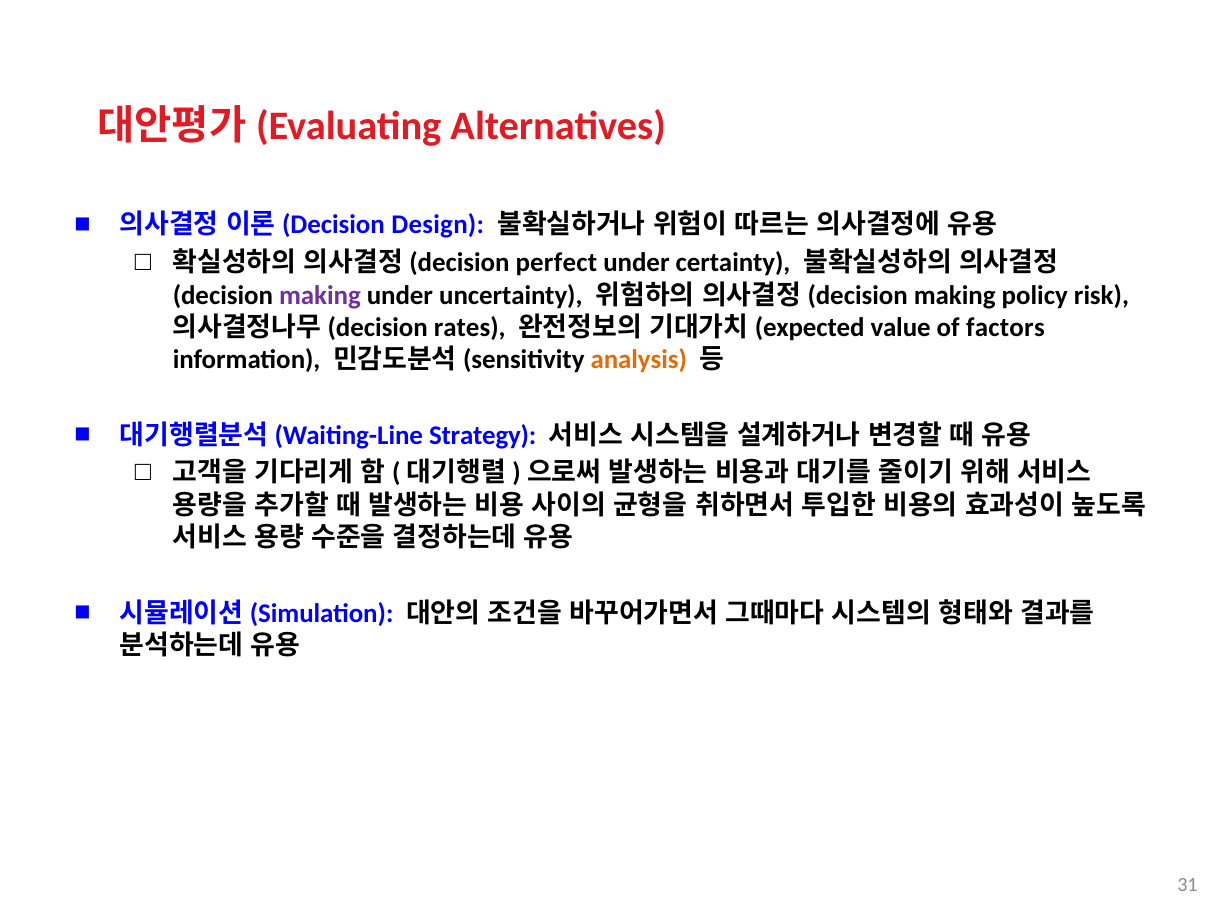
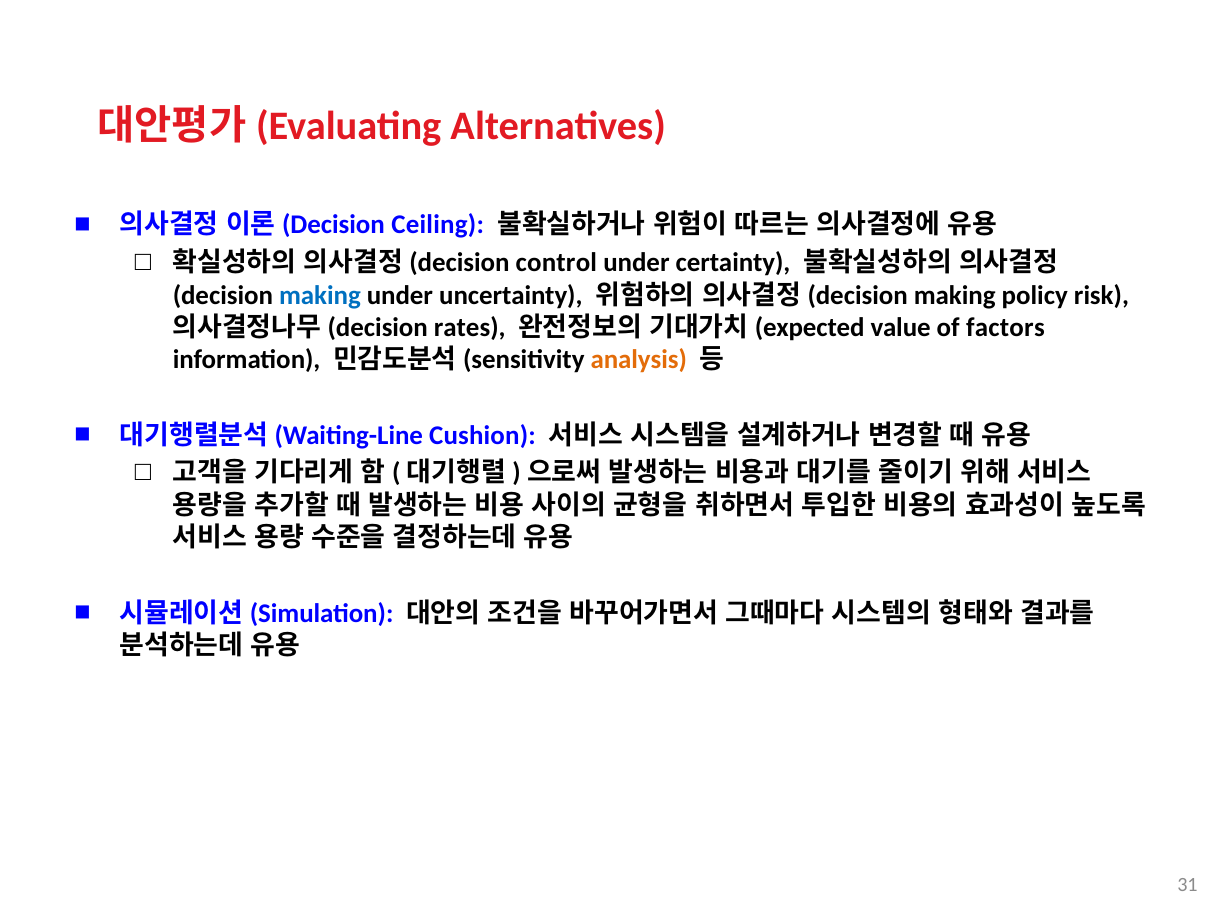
Design: Design -> Ceiling
perfect: perfect -> control
making at (320, 295) colour: purple -> blue
Strategy: Strategy -> Cushion
